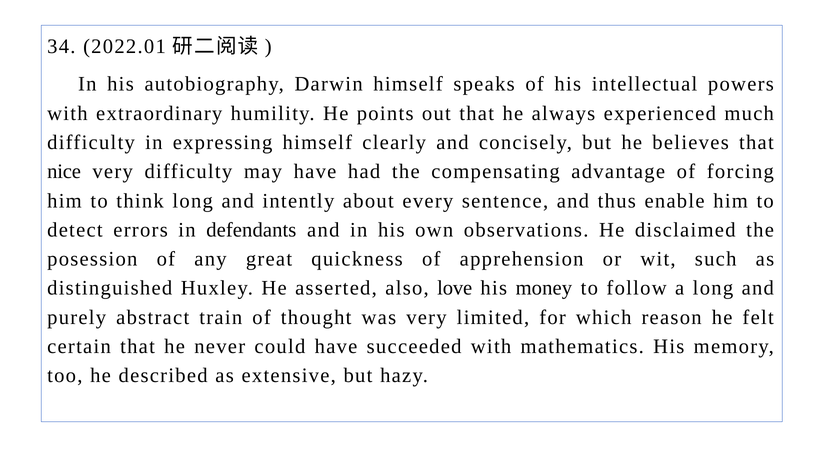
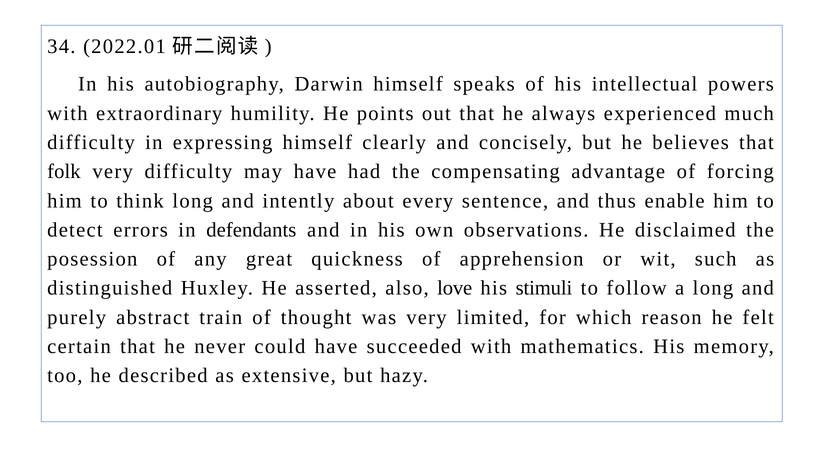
nice: nice -> folk
money: money -> stimuli
